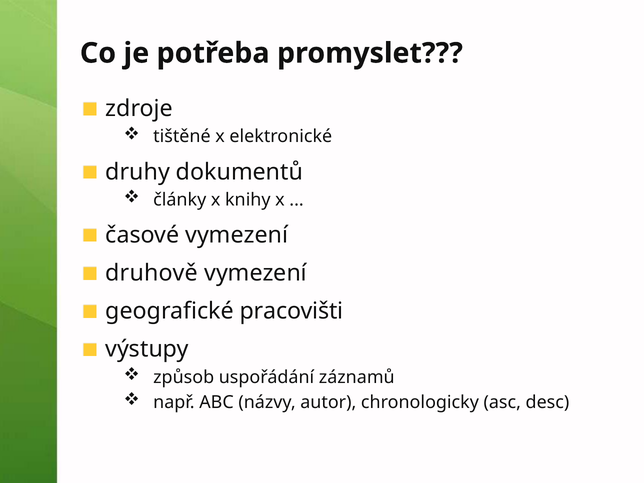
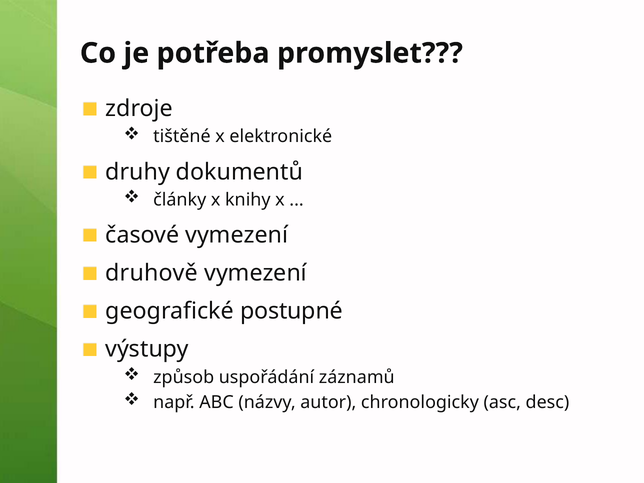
pracovišti: pracovišti -> postupné
